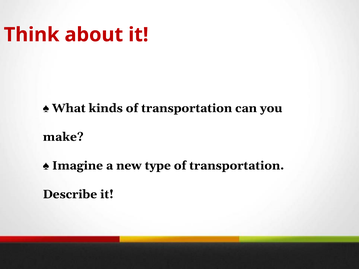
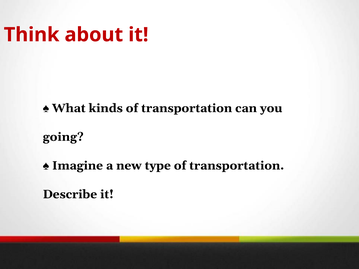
make: make -> going
